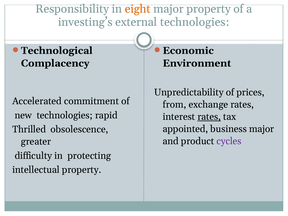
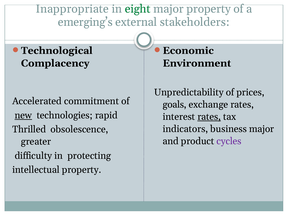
Responsibility: Responsibility -> Inappropriate
eight colour: orange -> green
investing’s: investing’s -> emerging’s
external technologies: technologies -> stakeholders
from: from -> goals
new underline: none -> present
appointed: appointed -> indicators
